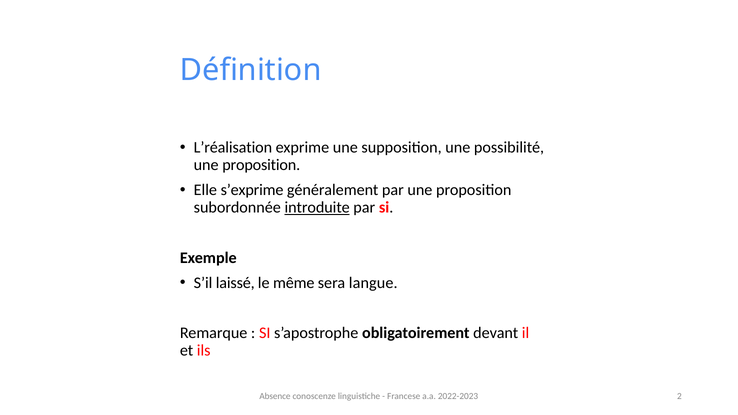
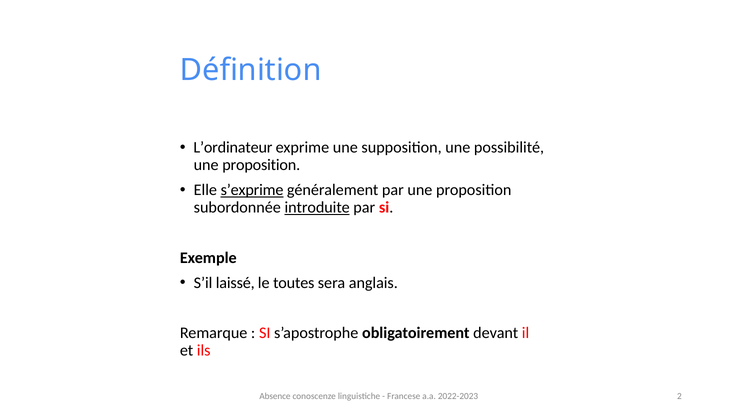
L’réalisation: L’réalisation -> L’ordinateur
s’exprime underline: none -> present
même: même -> toutes
langue: langue -> anglais
